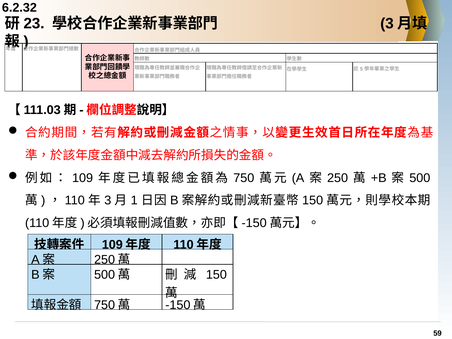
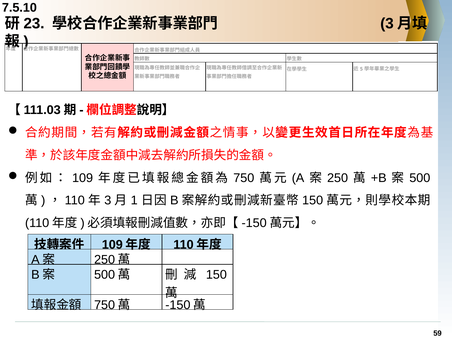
6.2.32: 6.2.32 -> 7.5.10
